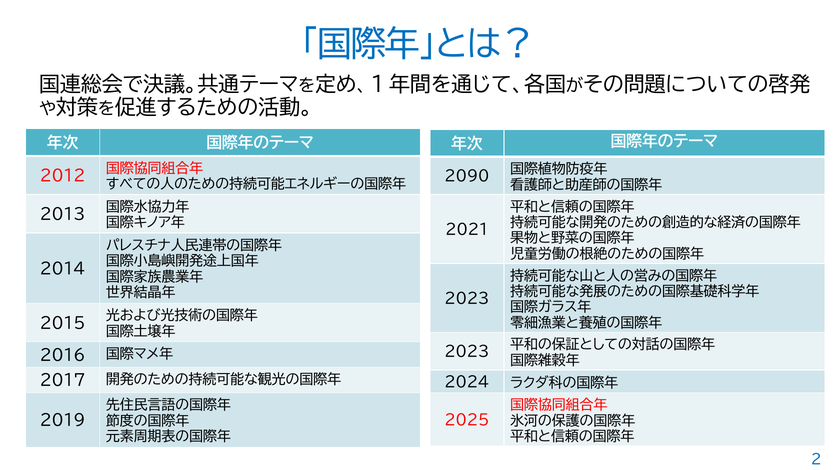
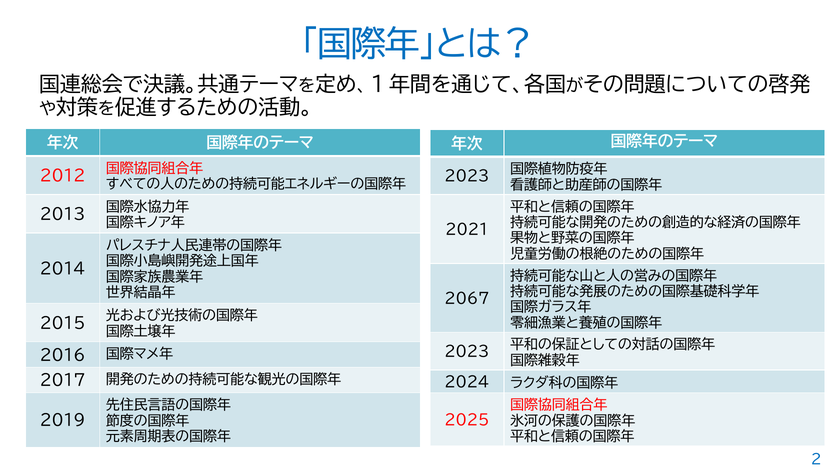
2090 at (467, 176): 2090 -> 2023
2023 at (467, 299): 2023 -> 2067
